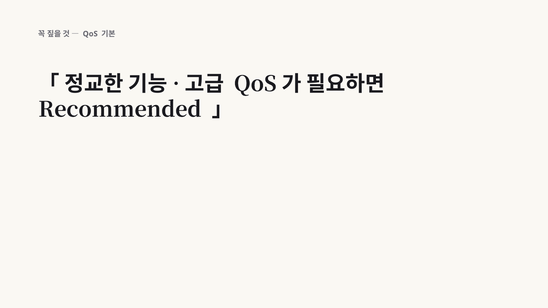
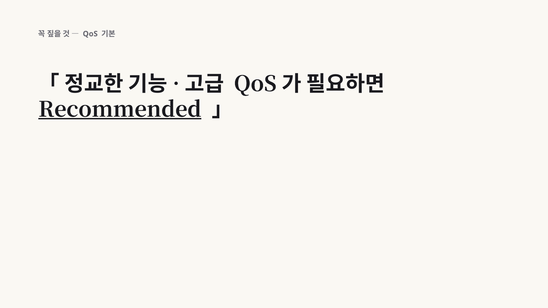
Recommended underline: none -> present
